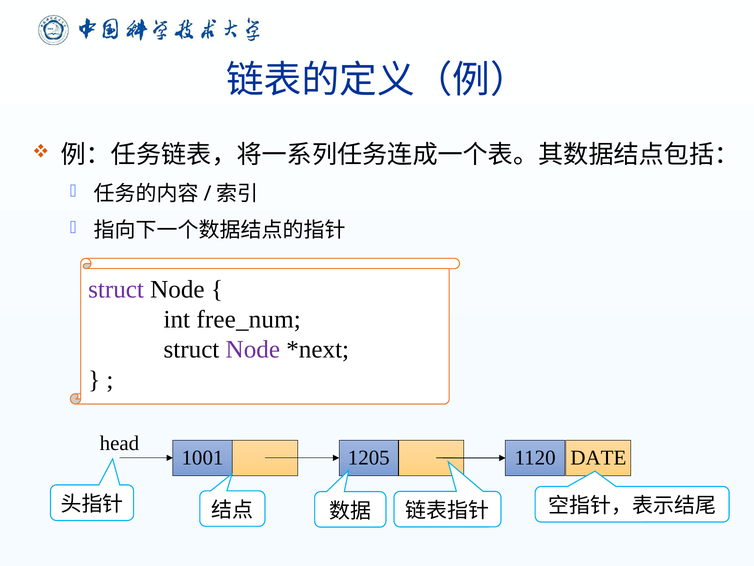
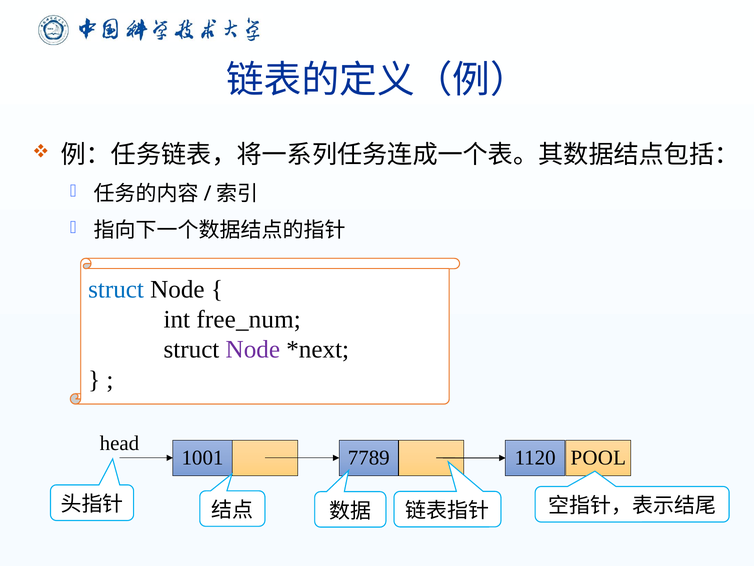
struct at (116, 289) colour: purple -> blue
1205: 1205 -> 7789
DATE: DATE -> POOL
